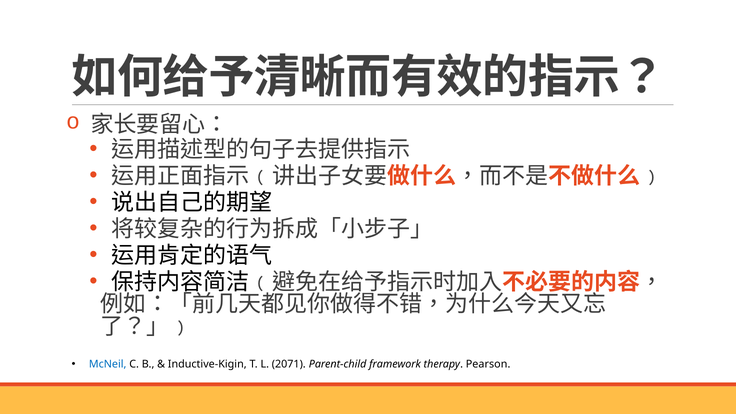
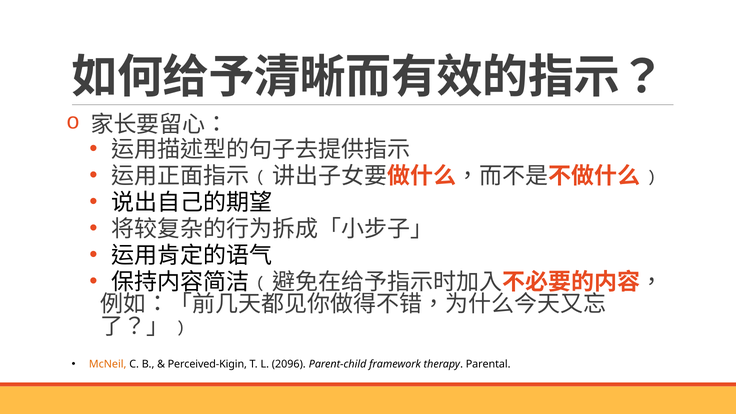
McNeil colour: blue -> orange
Inductive-Kigin: Inductive-Kigin -> Perceived-Kigin
2071: 2071 -> 2096
Pearson: Pearson -> Parental
